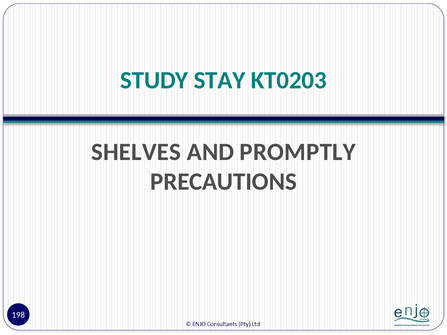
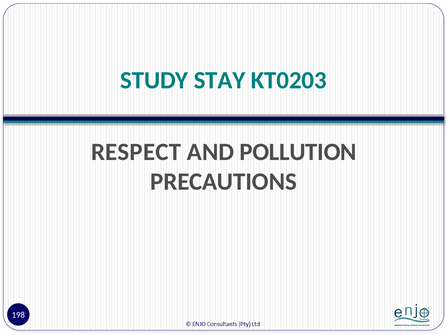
SHELVES: SHELVES -> RESPECT
PROMPTLY: PROMPTLY -> POLLUTION
